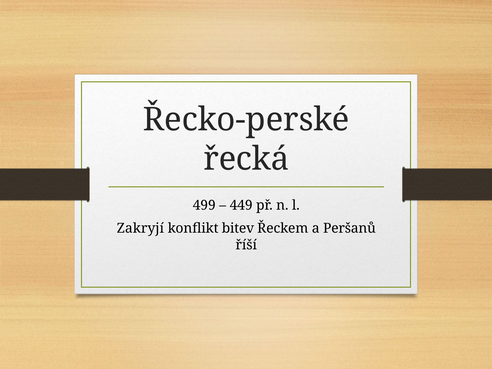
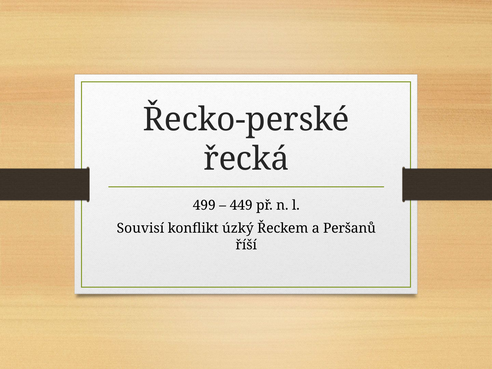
Zakryjí: Zakryjí -> Souvisí
bitev: bitev -> úzký
